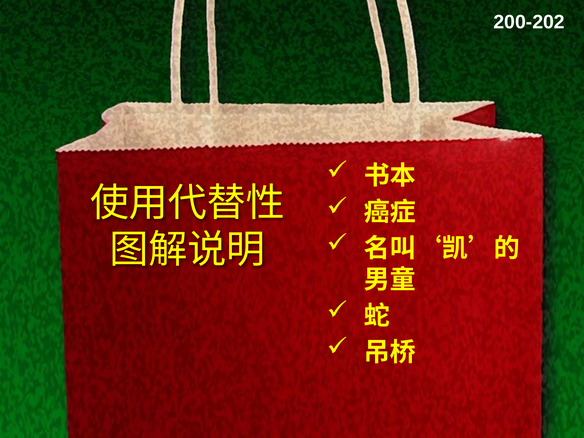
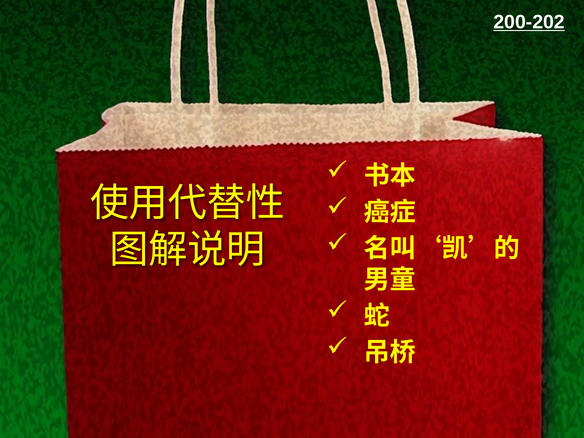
200-202 underline: none -> present
